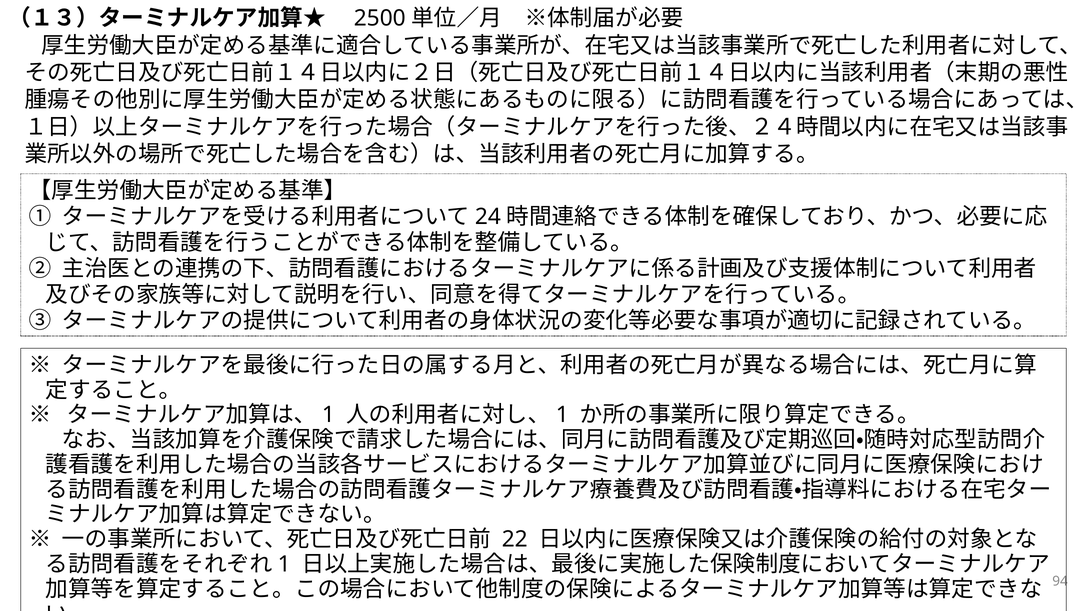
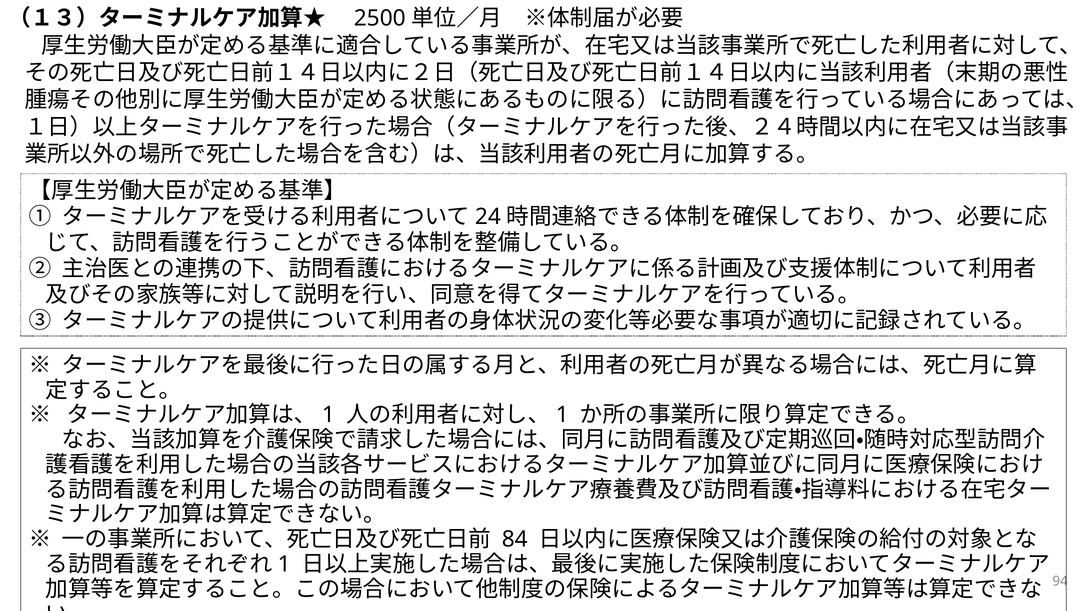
22: 22 -> 84
